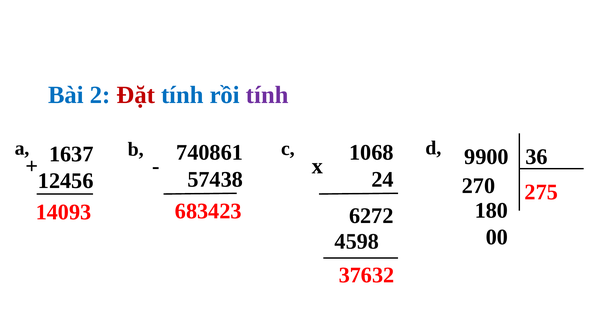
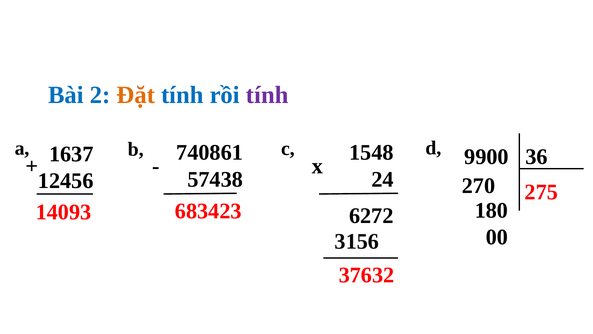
Đặt colour: red -> orange
1068: 1068 -> 1548
4598: 4598 -> 3156
